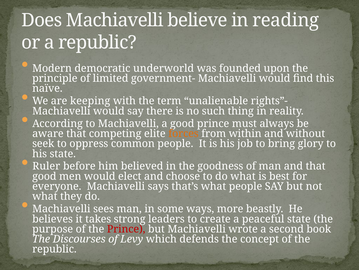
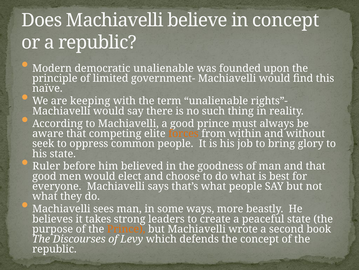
in reading: reading -> concept
democratic underworld: underworld -> unalienable
Prince at (126, 228) colour: red -> orange
